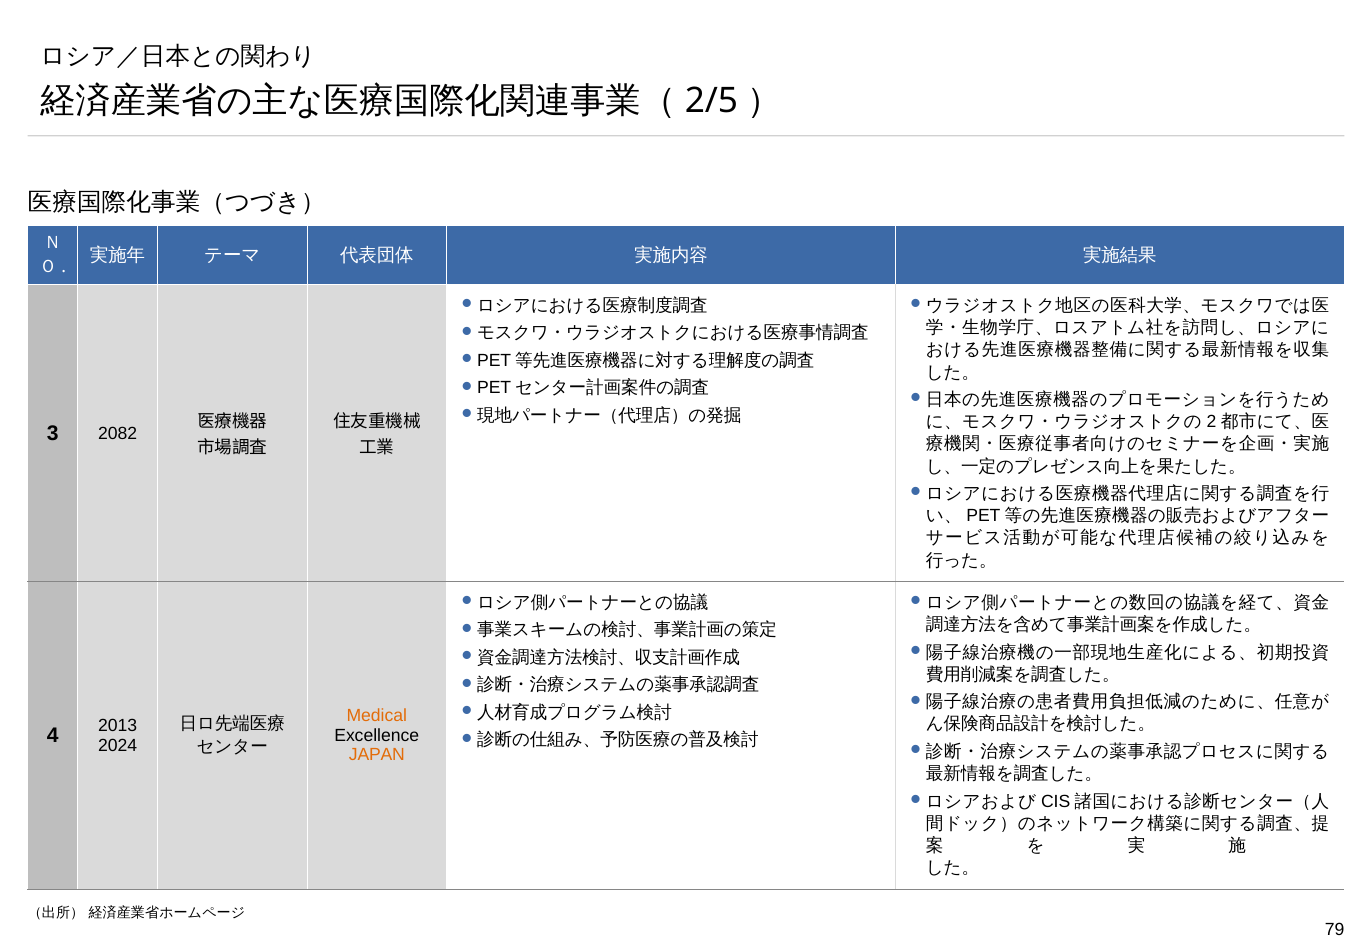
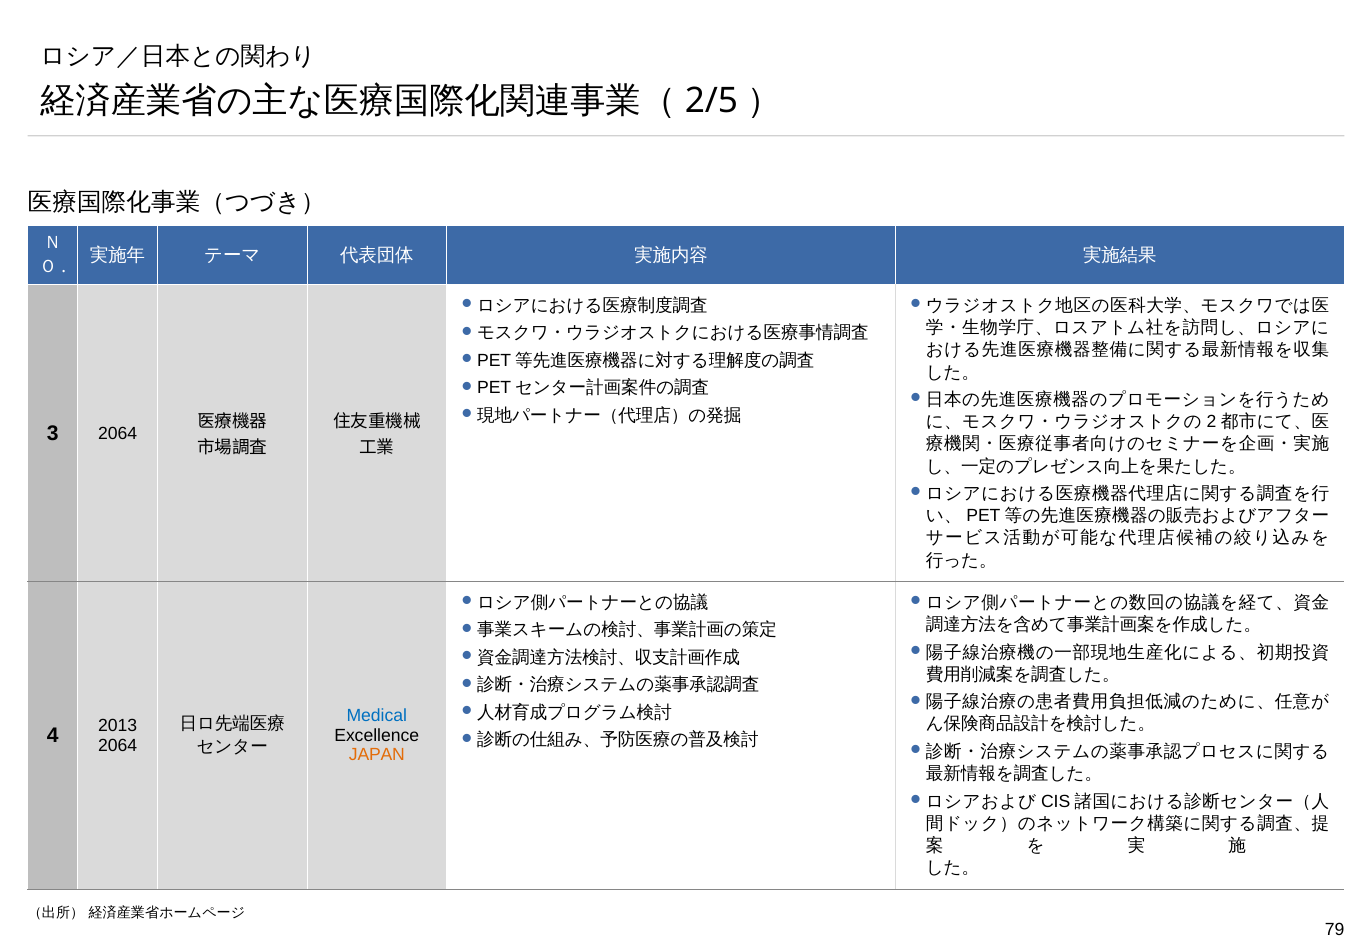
3 2082: 2082 -> 2064
Medical colour: orange -> blue
2024 at (118, 745): 2024 -> 2064
